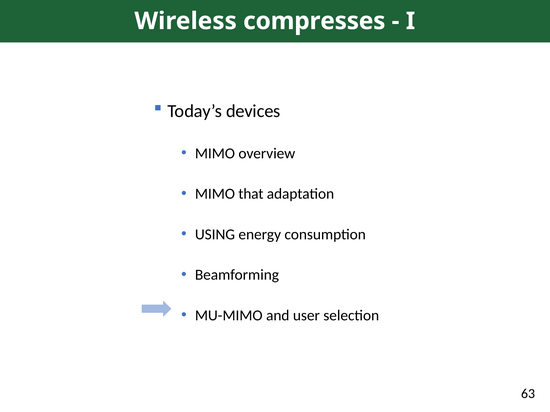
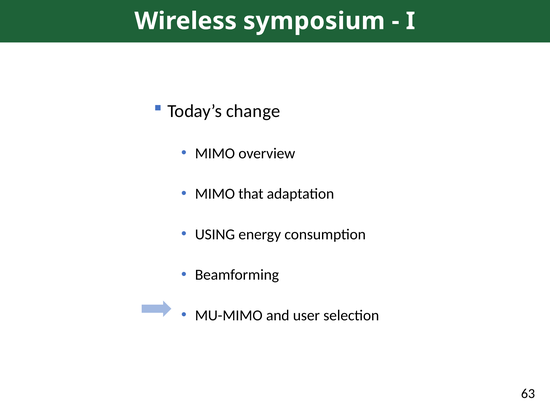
compresses: compresses -> symposium
devices: devices -> change
